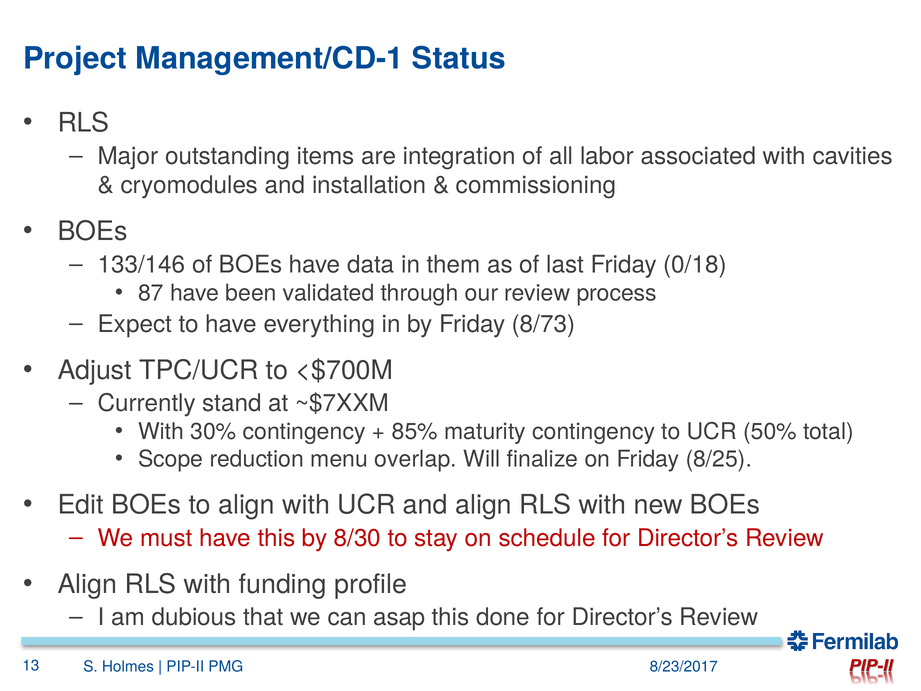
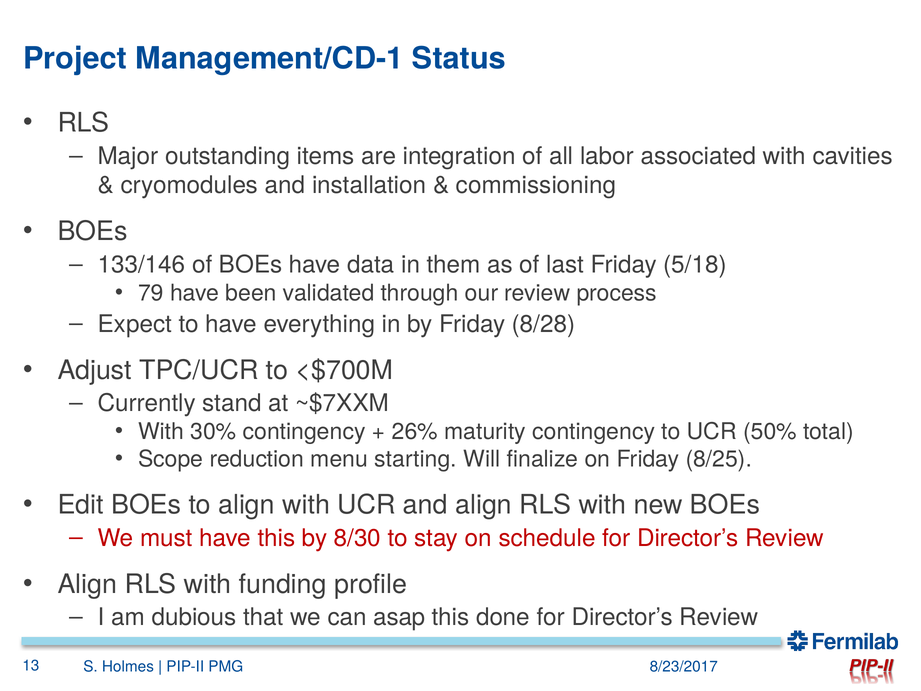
0/18: 0/18 -> 5/18
87: 87 -> 79
8/73: 8/73 -> 8/28
85%: 85% -> 26%
overlap: overlap -> starting
